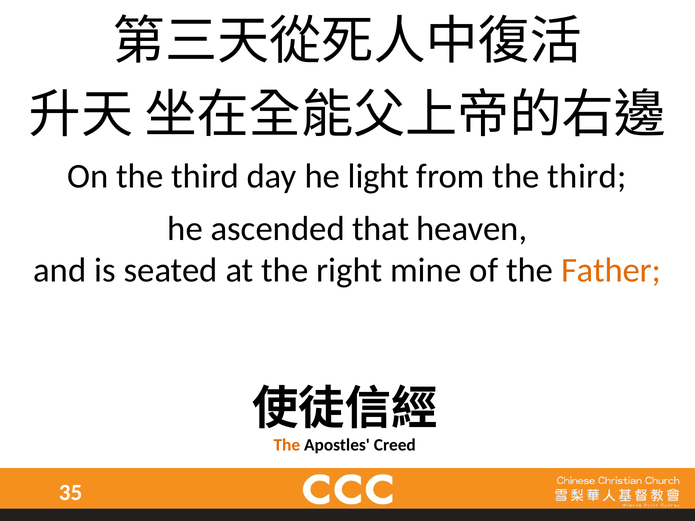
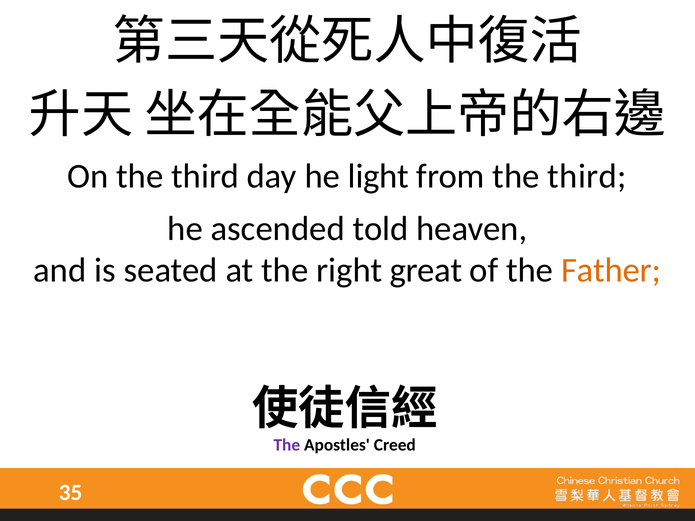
that: that -> told
mine: mine -> great
The at (287, 445) colour: orange -> purple
